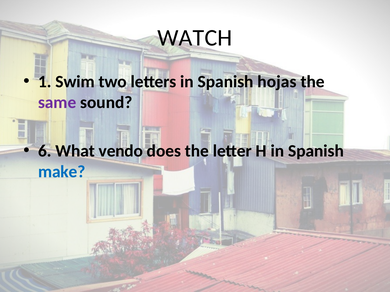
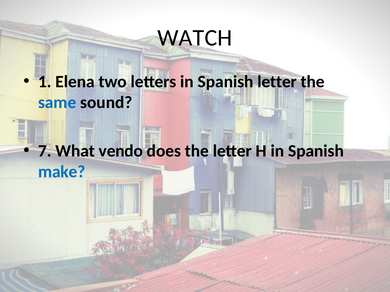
Swim: Swim -> Elena
Spanish hojas: hojas -> letter
same colour: purple -> blue
6: 6 -> 7
